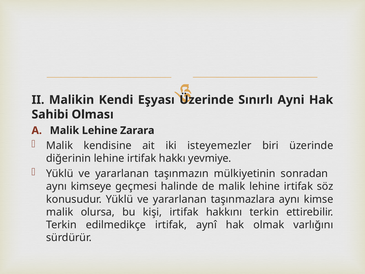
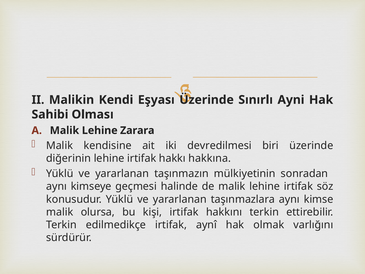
isteyemezler: isteyemezler -> devredilmesi
yevmiye: yevmiye -> hakkına
